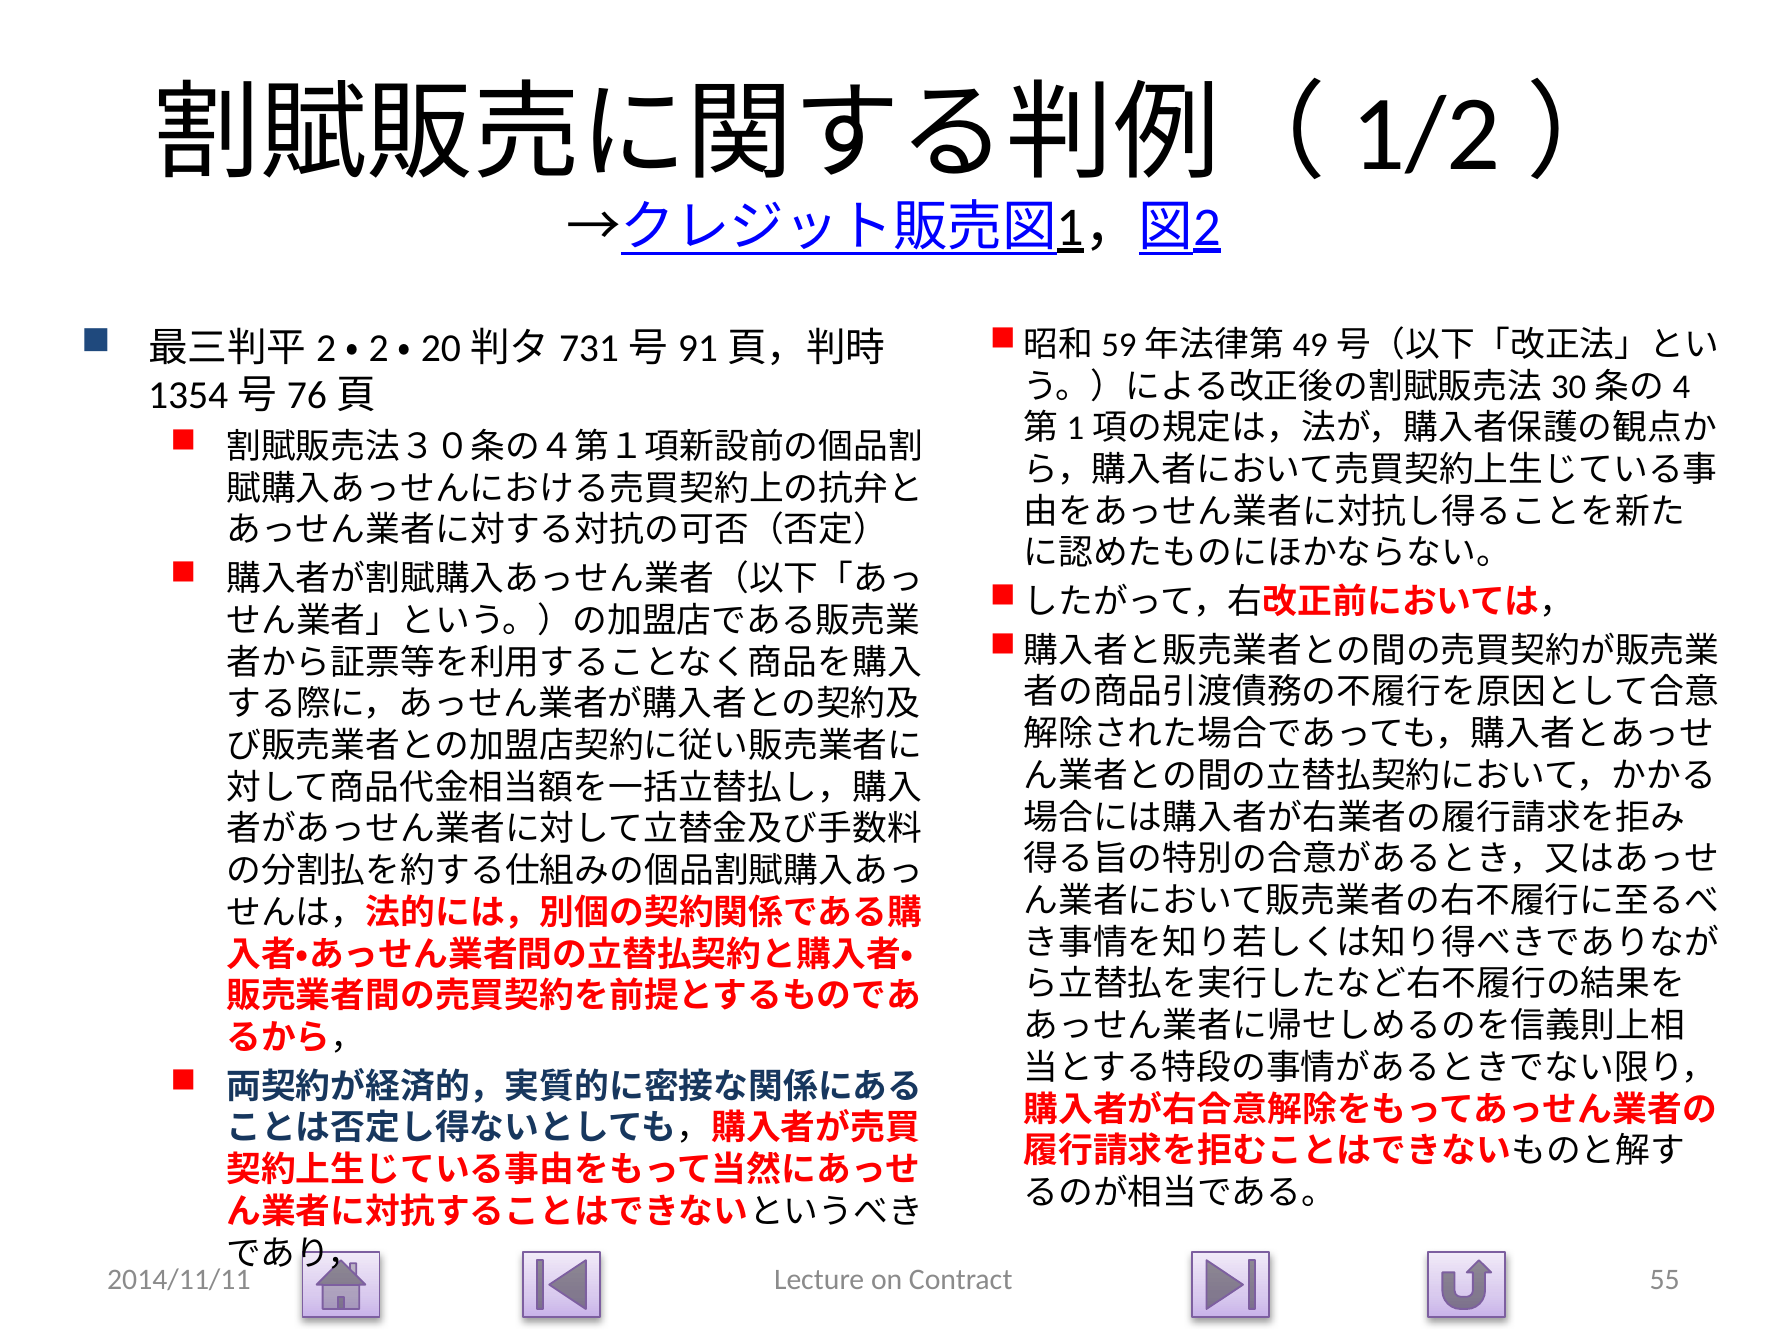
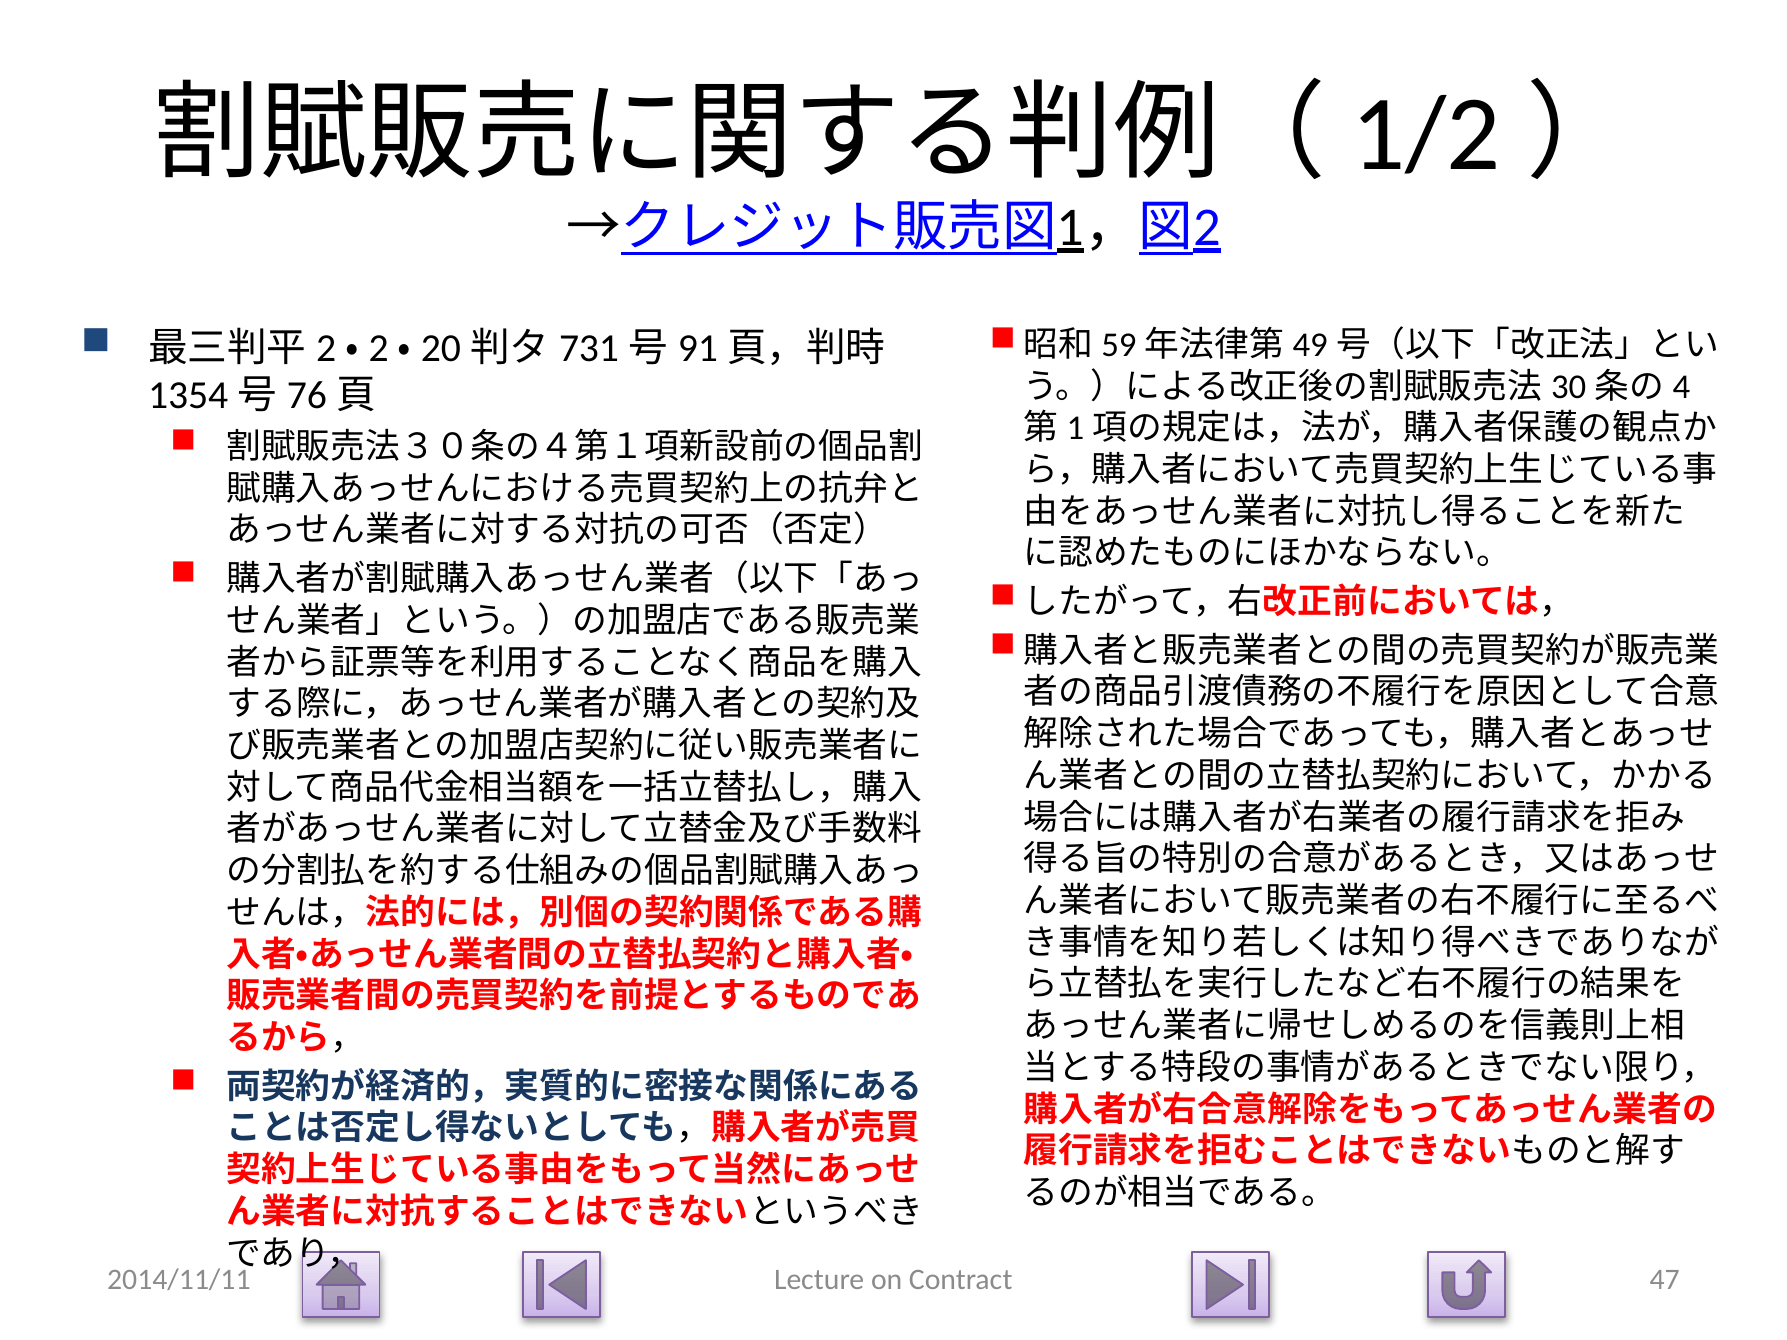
55: 55 -> 47
